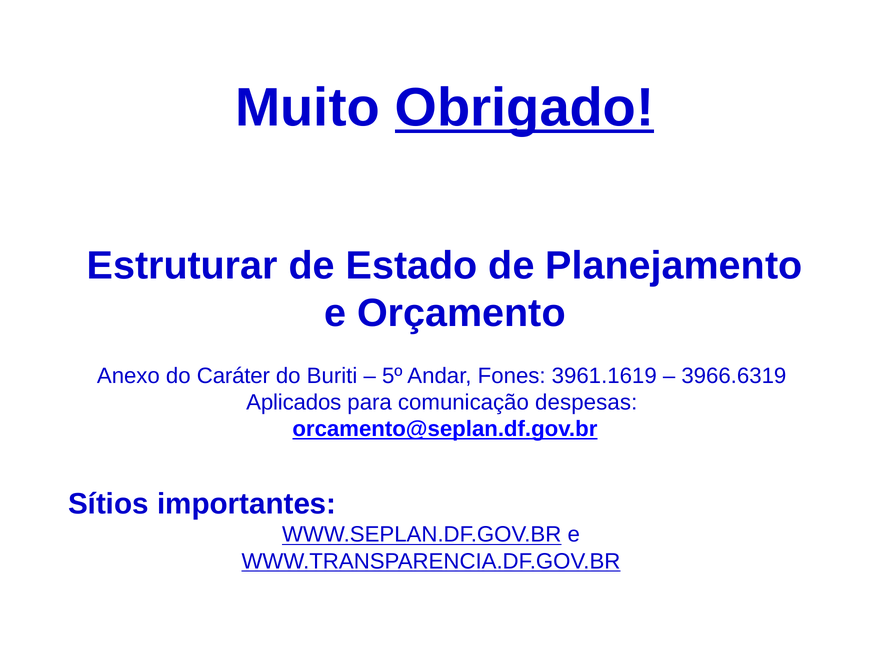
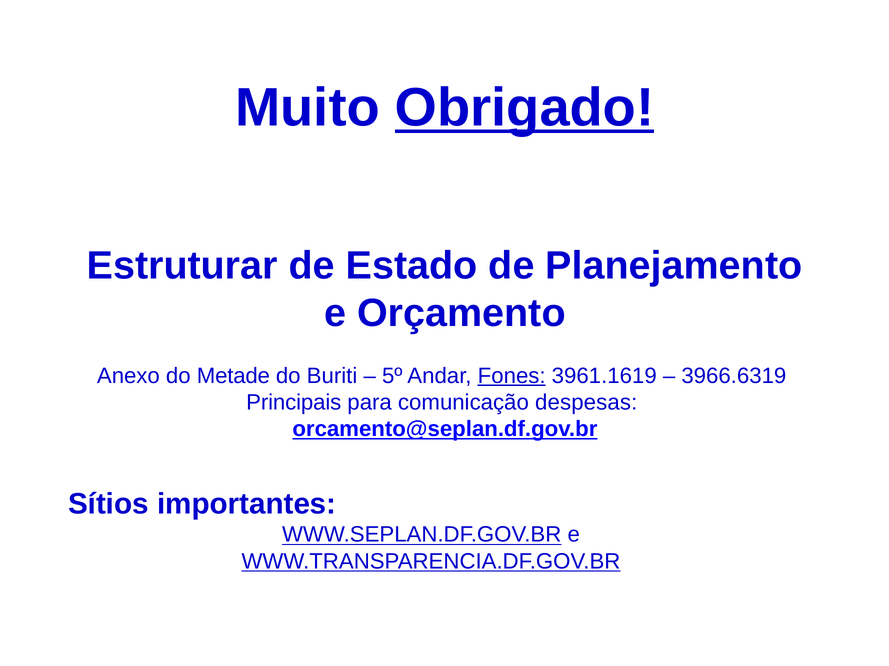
Caráter: Caráter -> Metade
Fones underline: none -> present
Aplicados: Aplicados -> Principais
